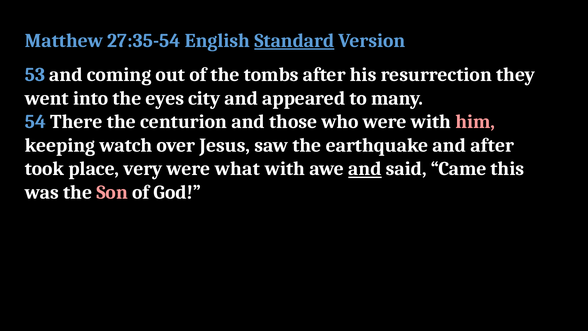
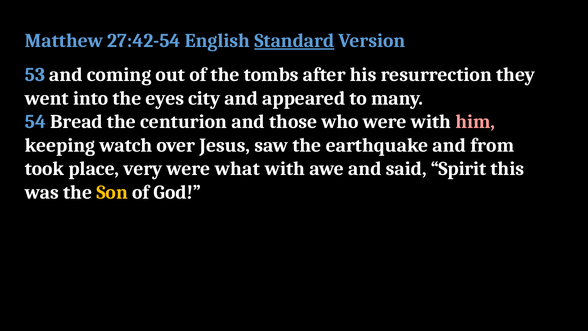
27:35-54: 27:35-54 -> 27:42-54
There: There -> Bread
and after: after -> from
and at (365, 169) underline: present -> none
Came: Came -> Spirit
Son colour: pink -> yellow
